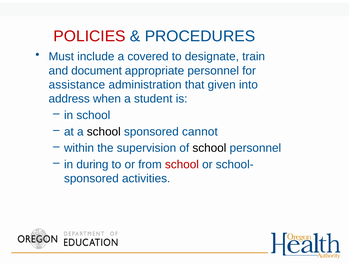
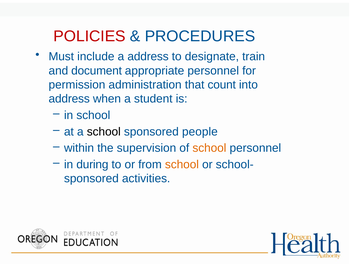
a covered: covered -> address
assistance: assistance -> permission
given: given -> count
cannot: cannot -> people
school at (209, 148) colour: black -> orange
school at (182, 164) colour: red -> orange
